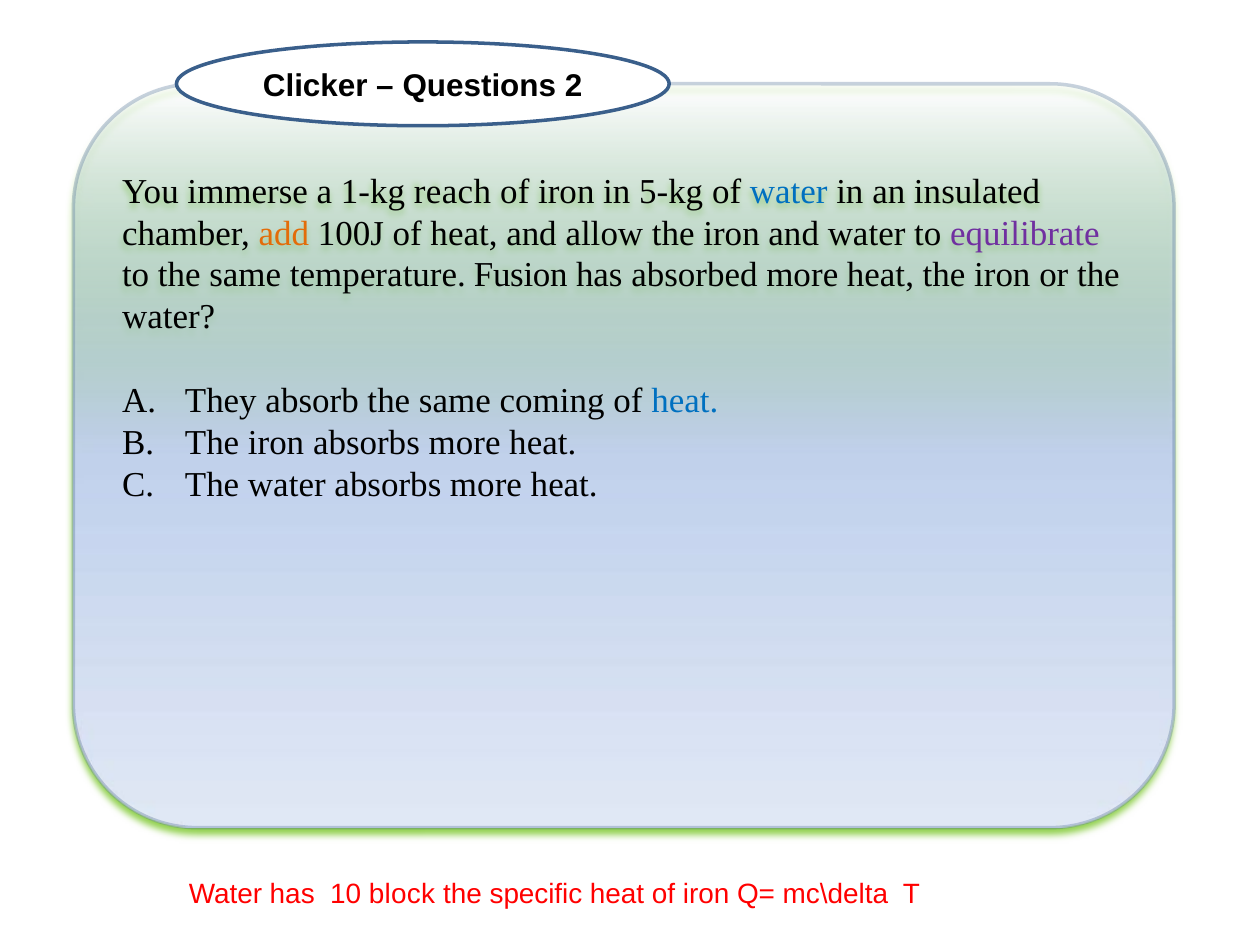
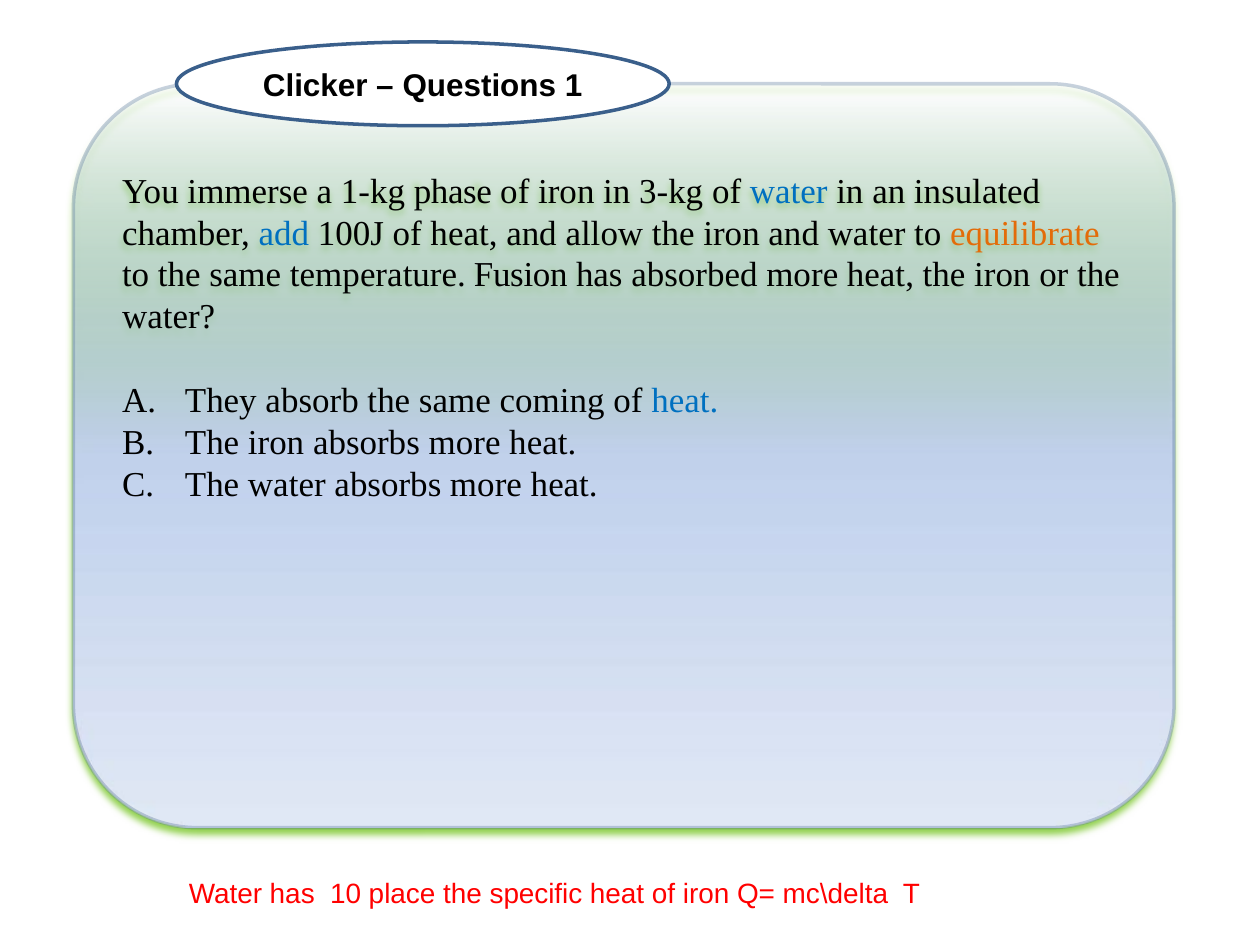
2: 2 -> 1
reach: reach -> phase
5-kg: 5-kg -> 3-kg
add colour: orange -> blue
equilibrate colour: purple -> orange
block: block -> place
